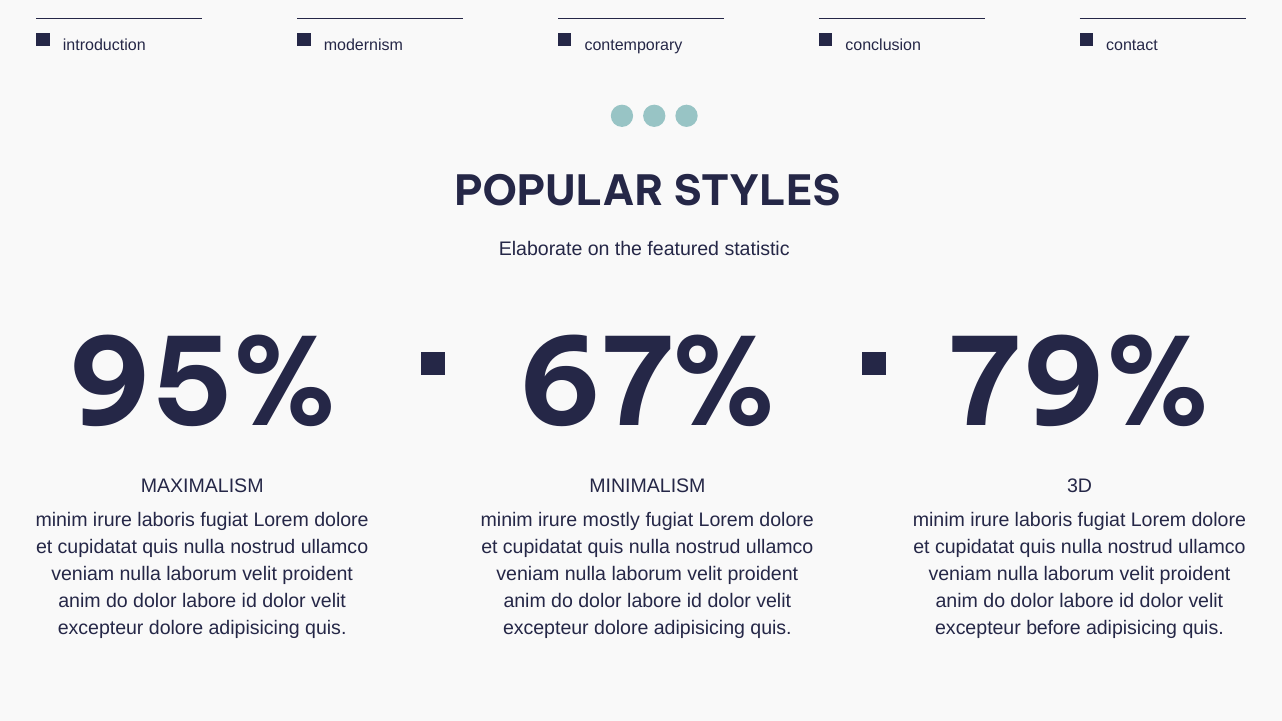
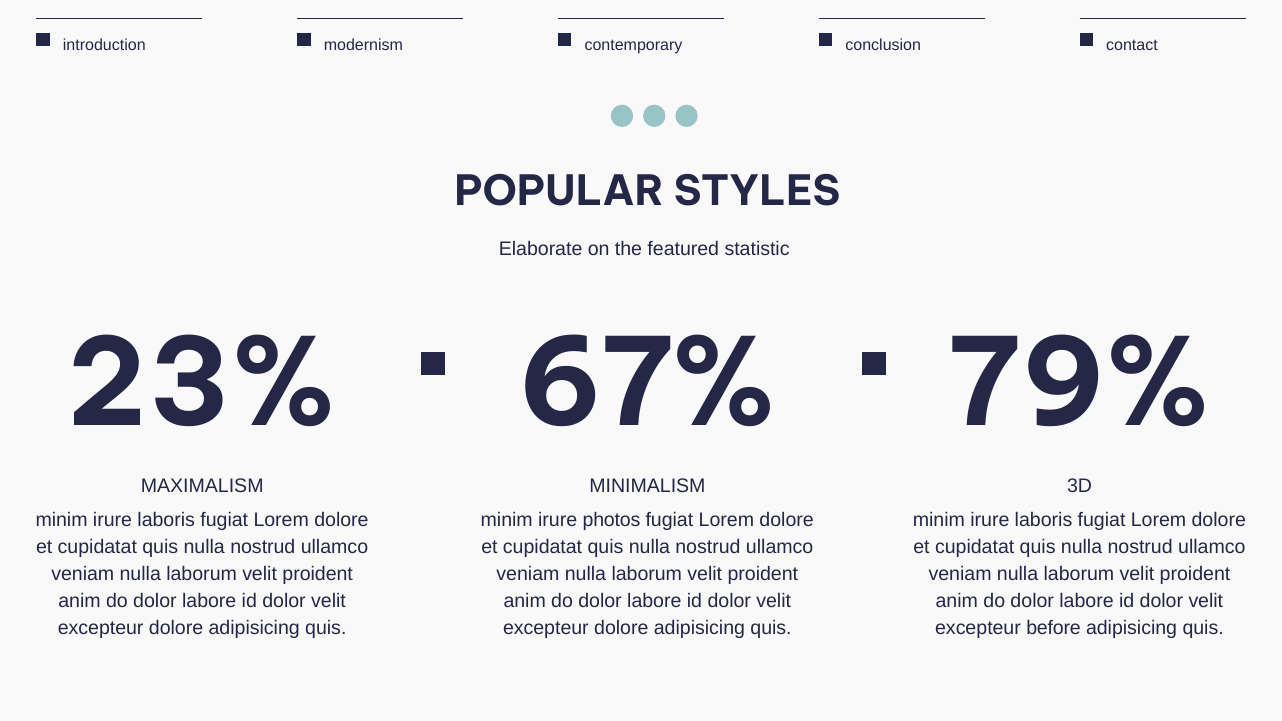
95%: 95% -> 23%
mostly: mostly -> photos
